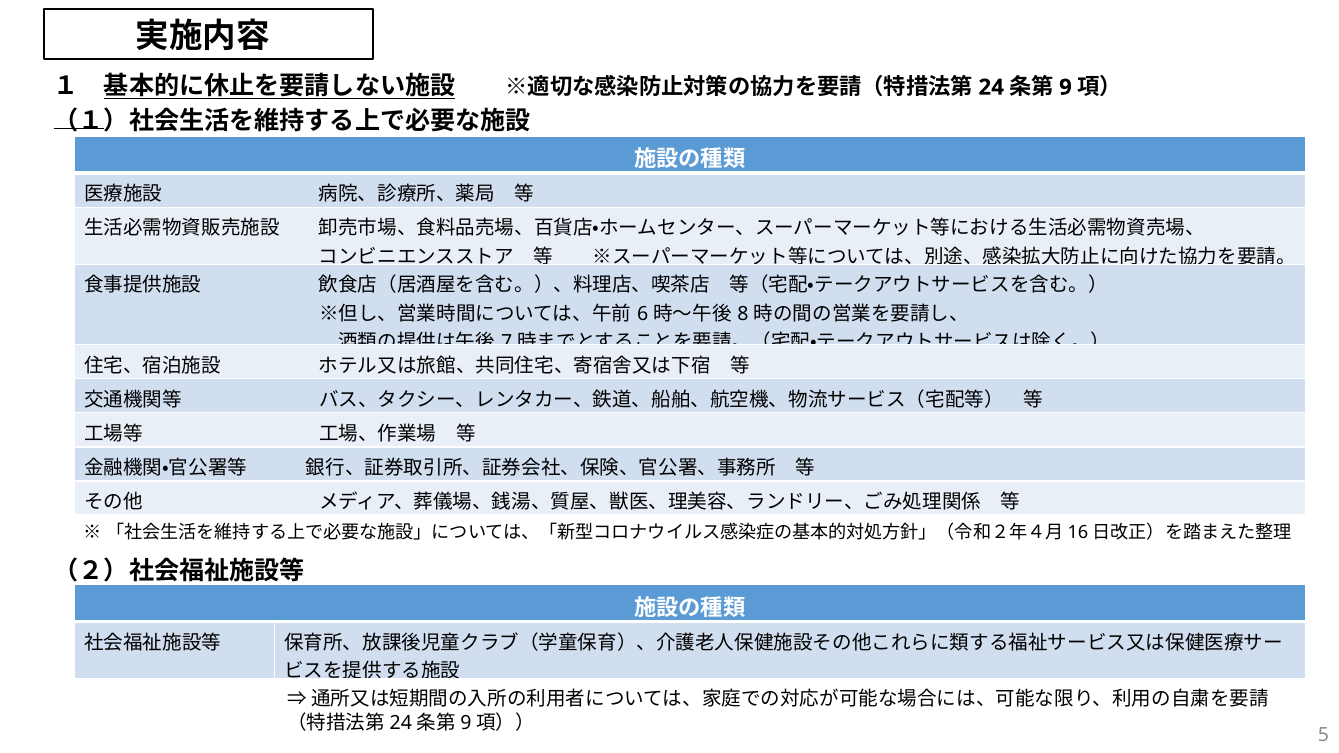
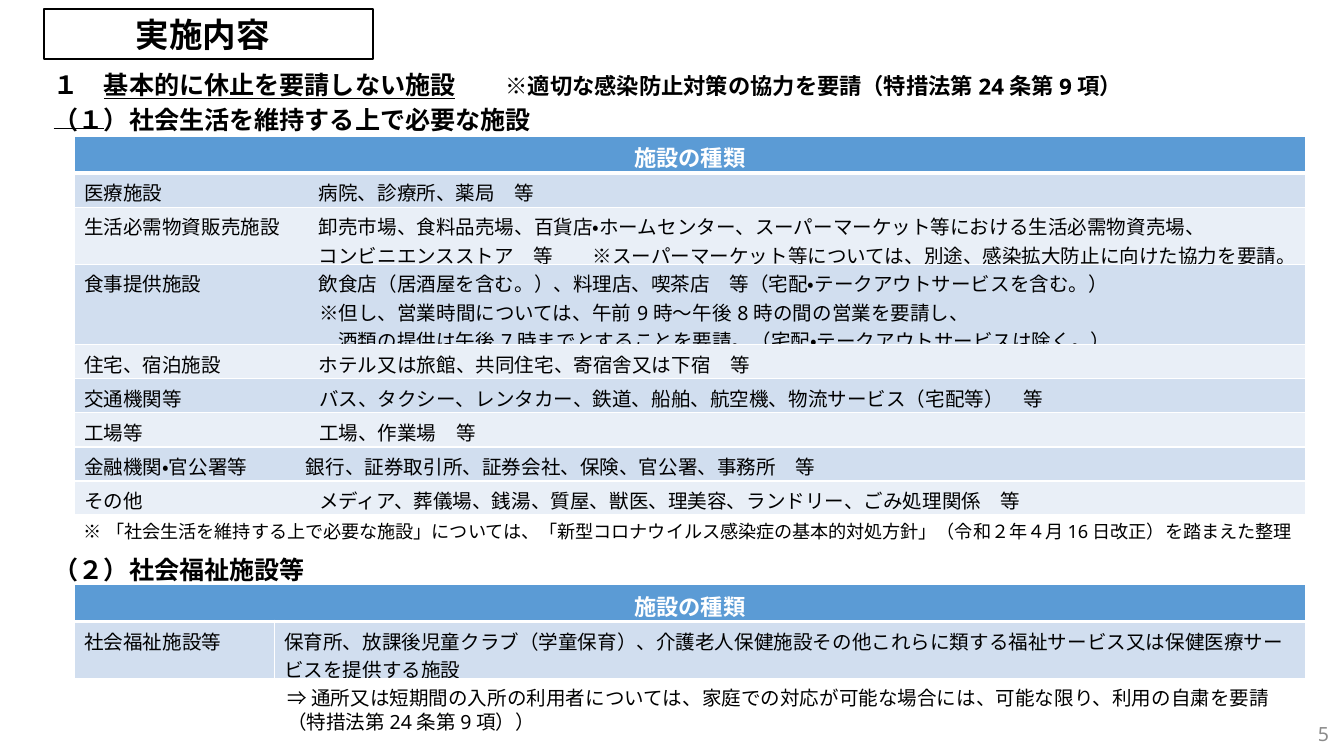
6 at (643, 314): 6 -> 9
